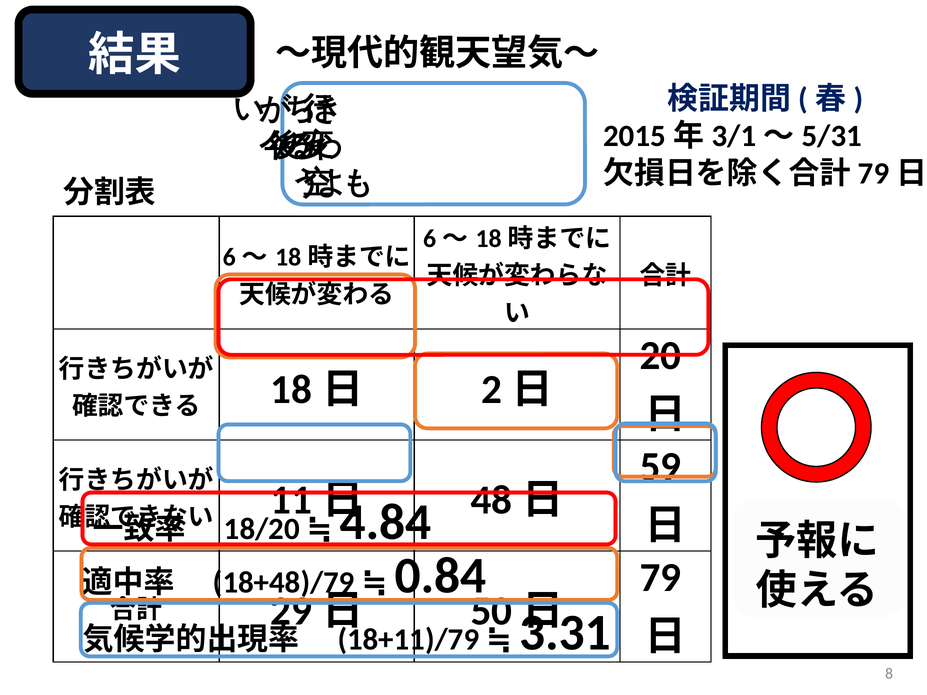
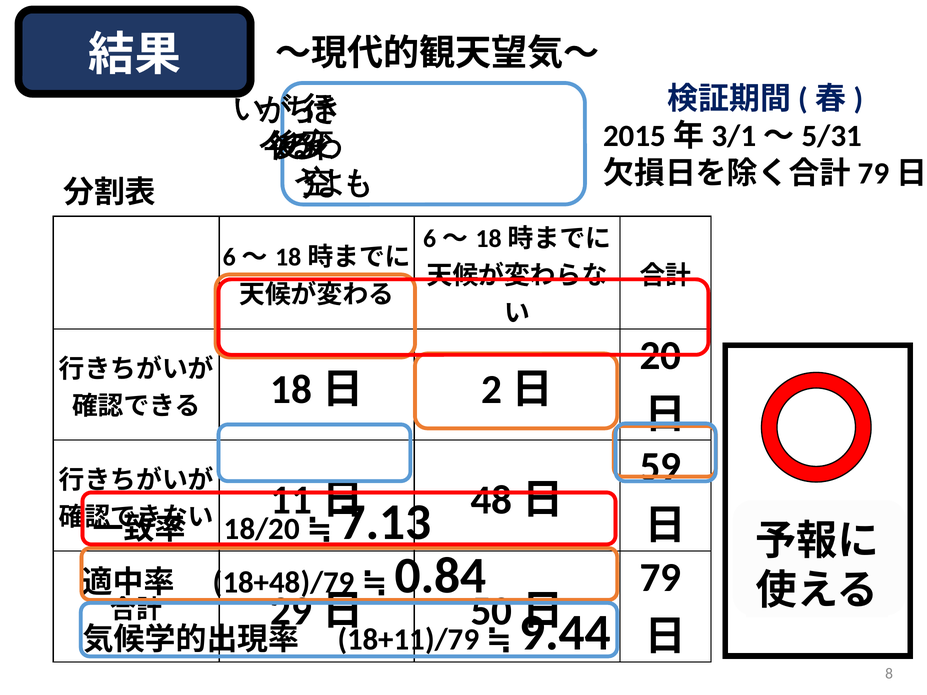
4.84: 4.84 -> 7.13
3.31: 3.31 -> 9.44
